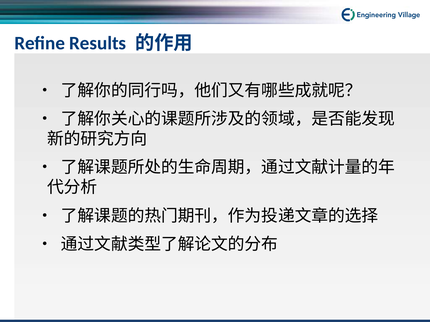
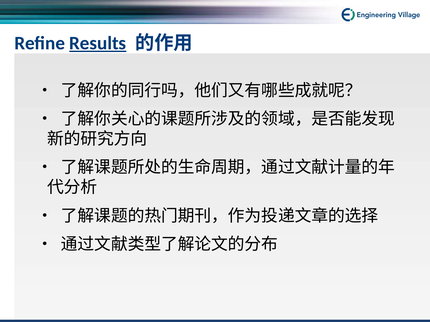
Results underline: none -> present
